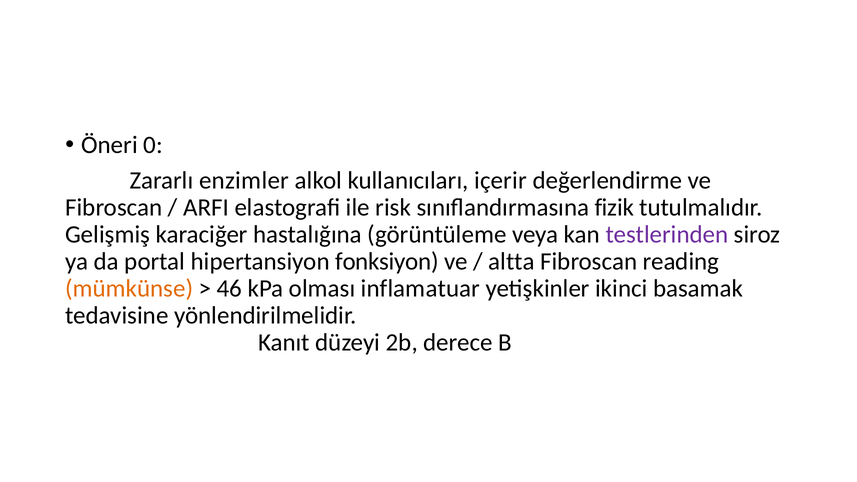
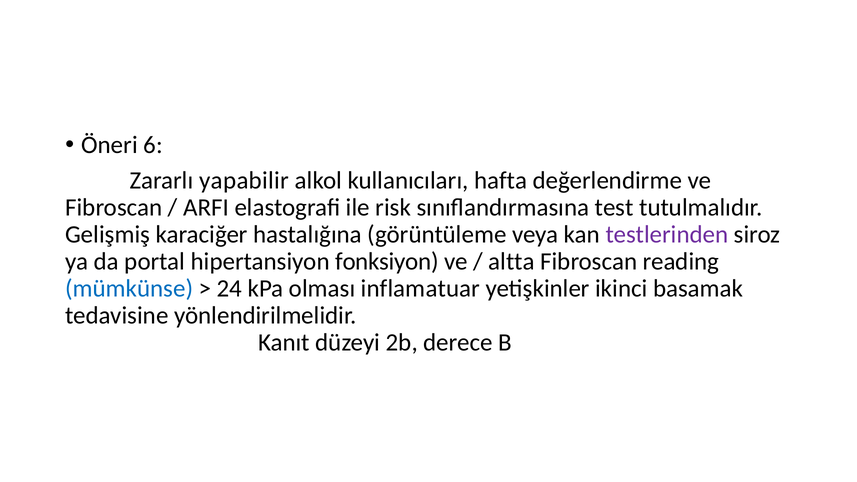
0: 0 -> 6
enzimler: enzimler -> yapabilir
içerir: içerir -> hafta
fizik: fizik -> test
mümkünse colour: orange -> blue
46: 46 -> 24
